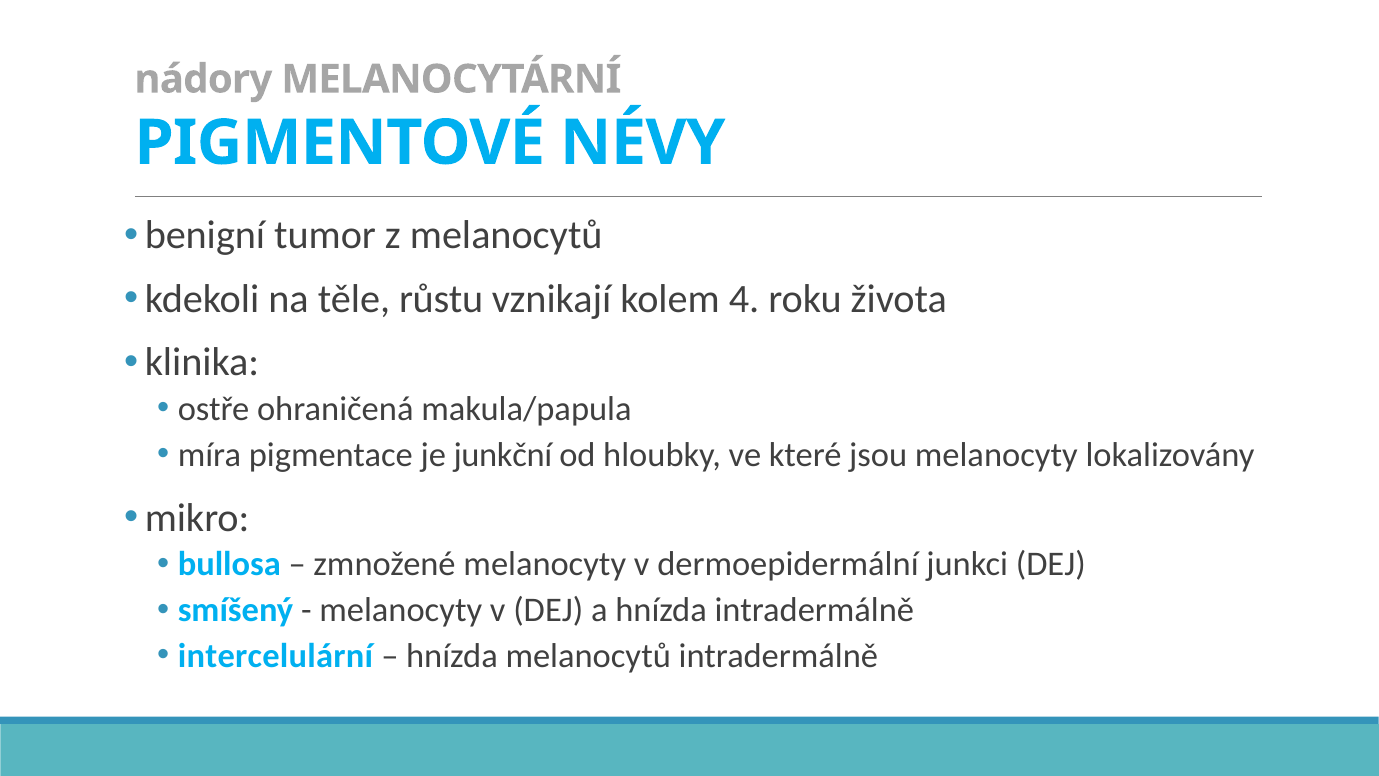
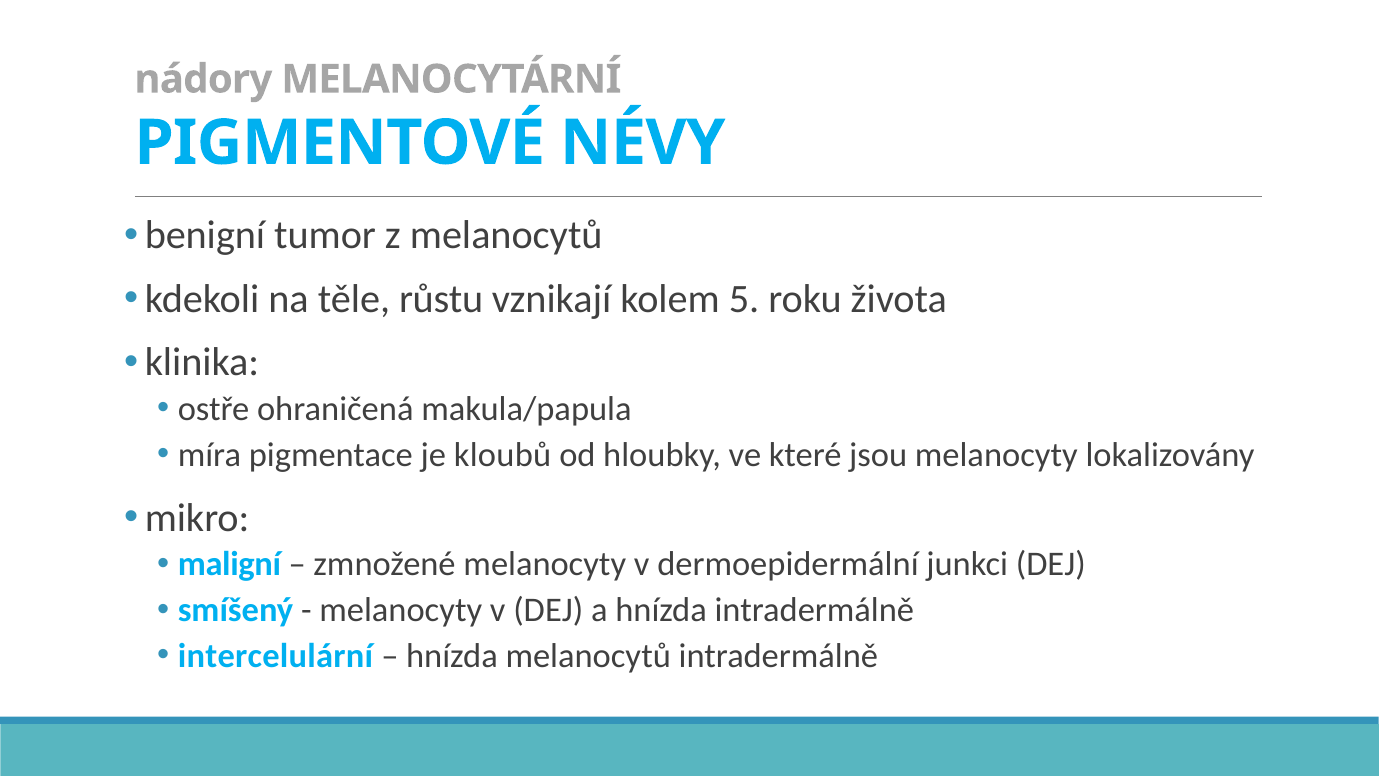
4: 4 -> 5
junkční: junkční -> kloubů
bullosa: bullosa -> maligní
